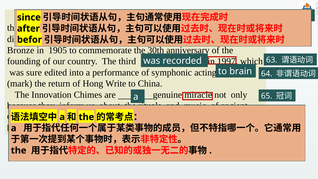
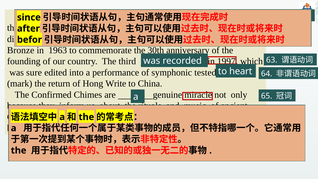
1905: 1905 -> 1963
acting: acting -> tested
brain: brain -> heart
Innovation: Innovation -> Confirmed
